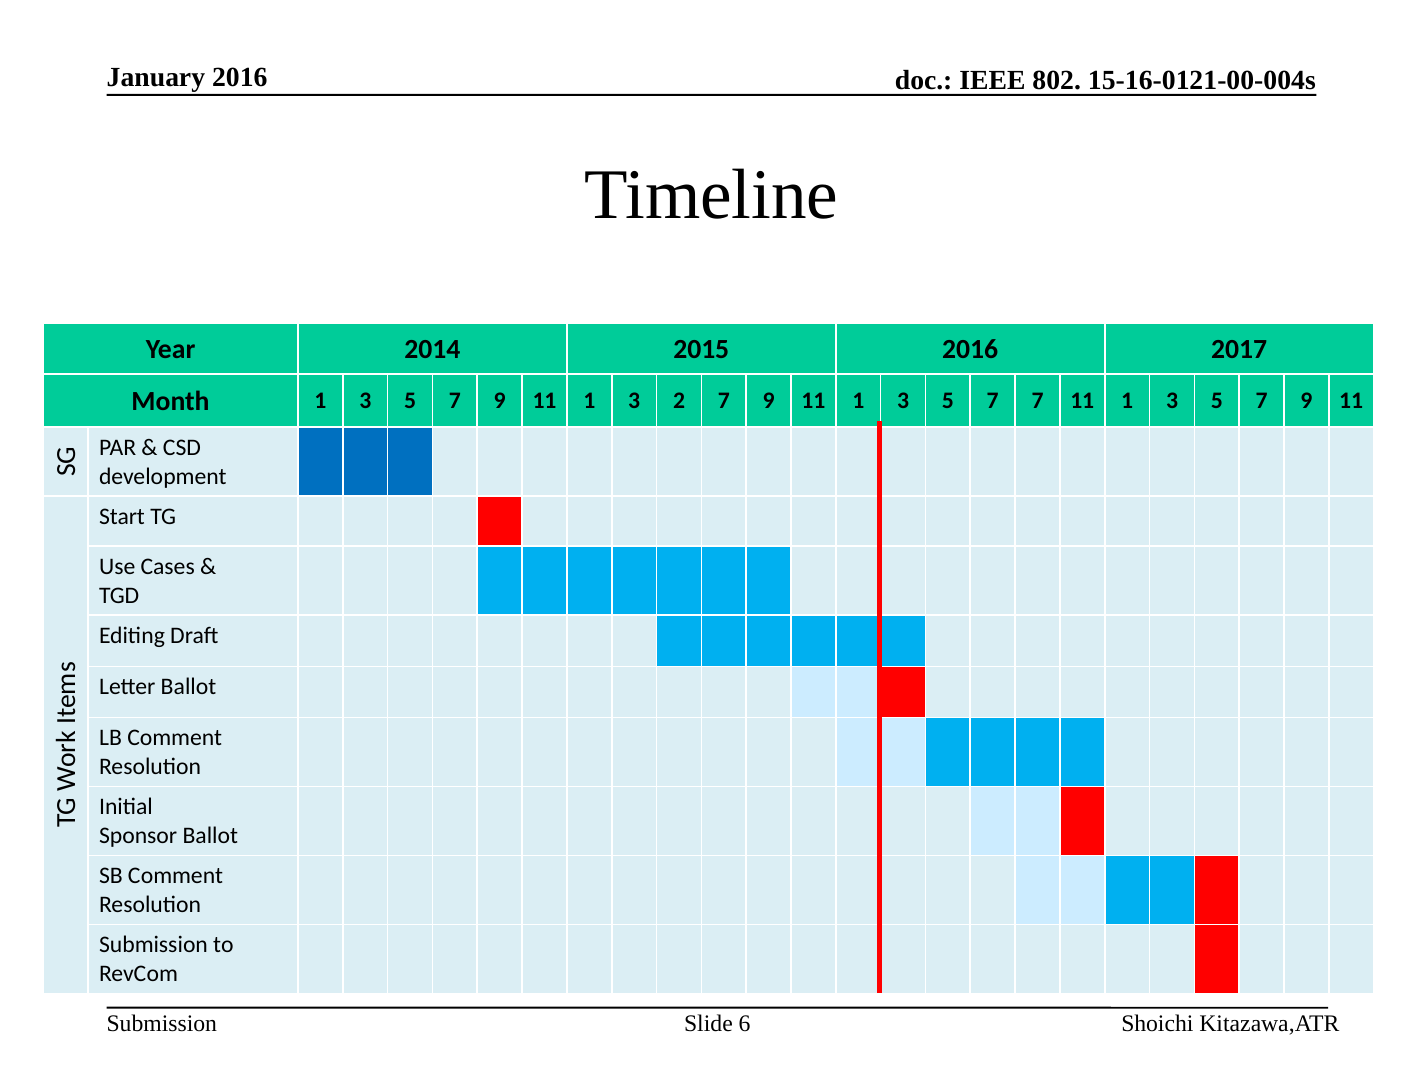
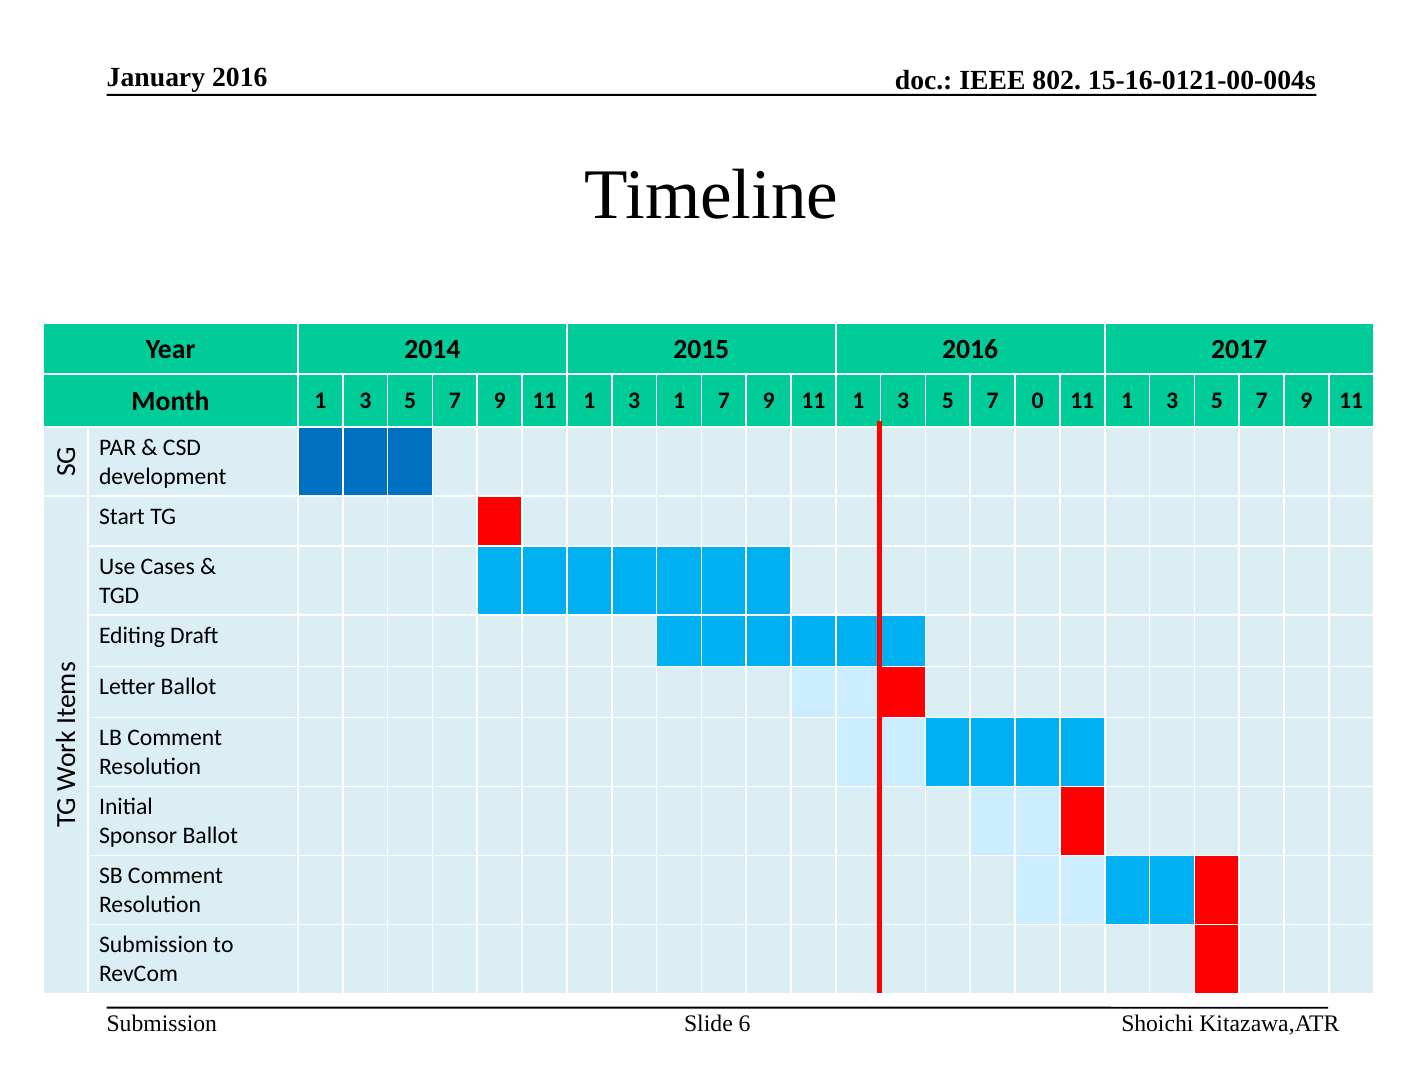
3 2: 2 -> 1
7 7: 7 -> 0
